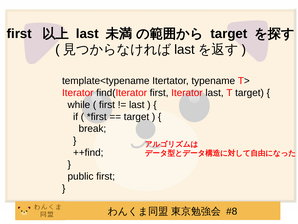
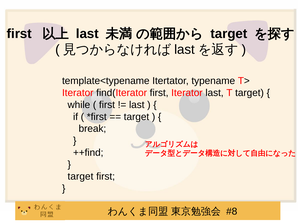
public at (81, 176): public -> target
